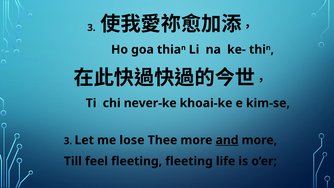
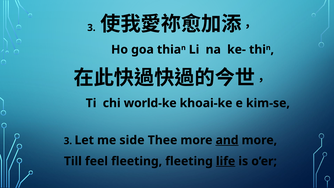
never-ke: never-ke -> world-ke
lose: lose -> side
life underline: none -> present
